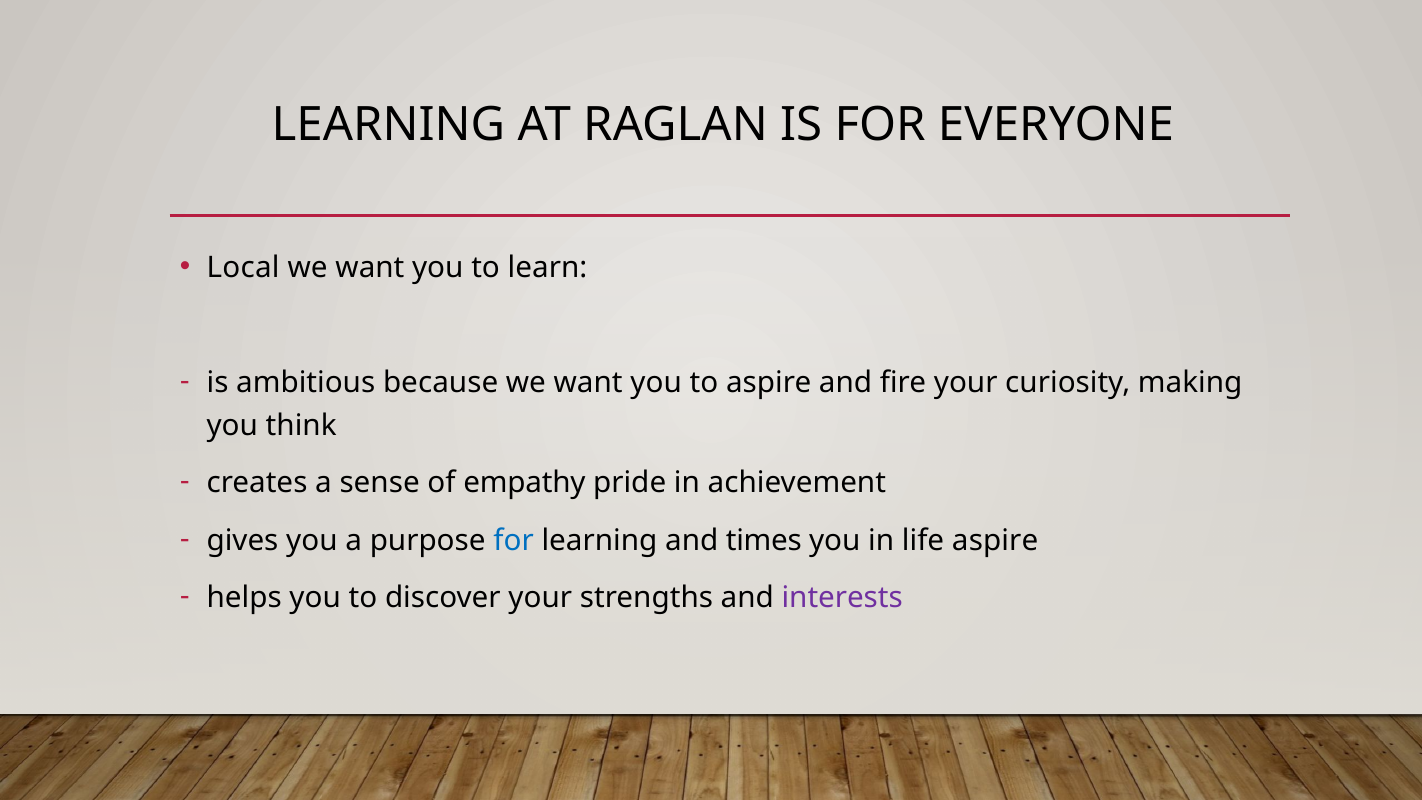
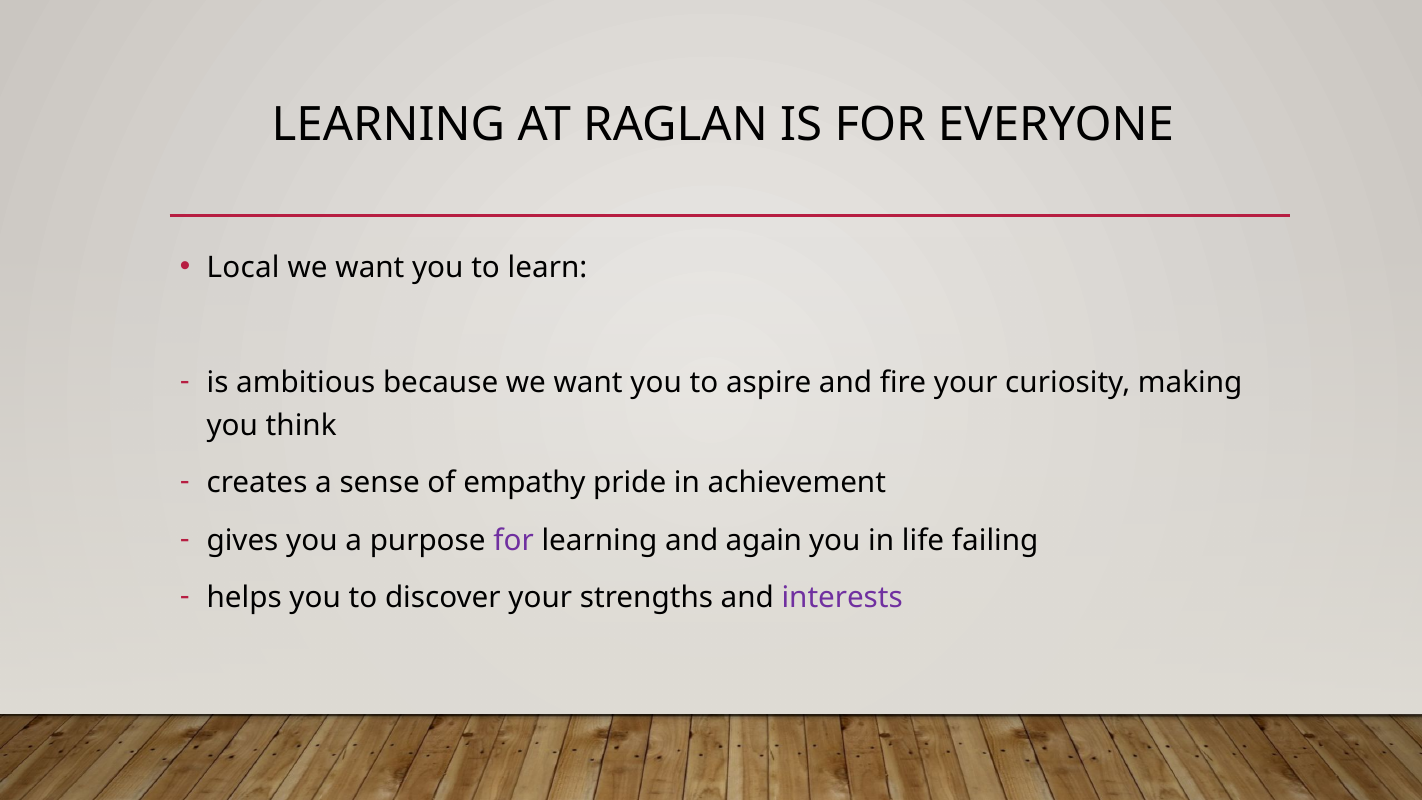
for at (514, 540) colour: blue -> purple
times: times -> again
life aspire: aspire -> failing
